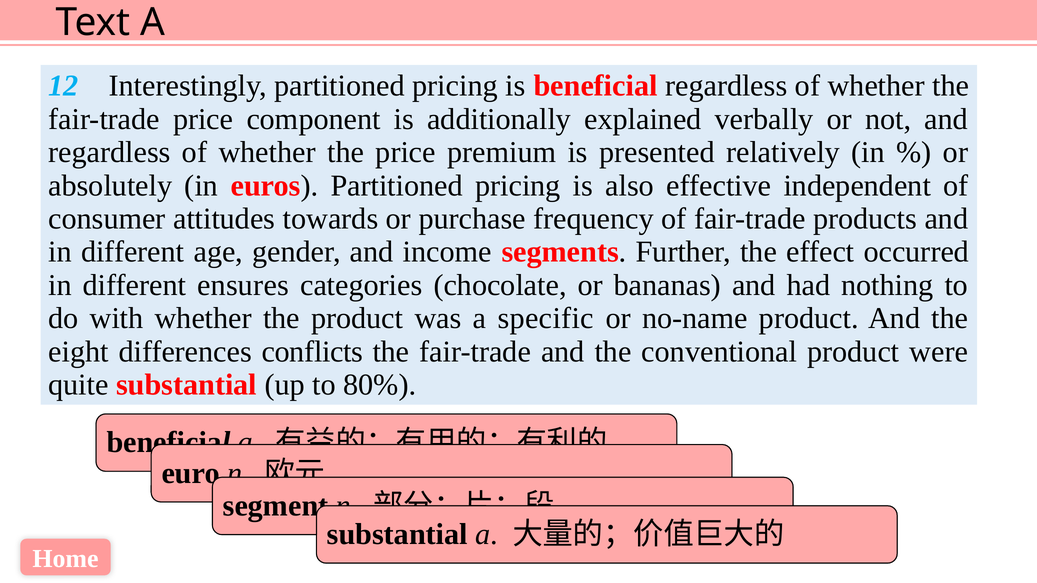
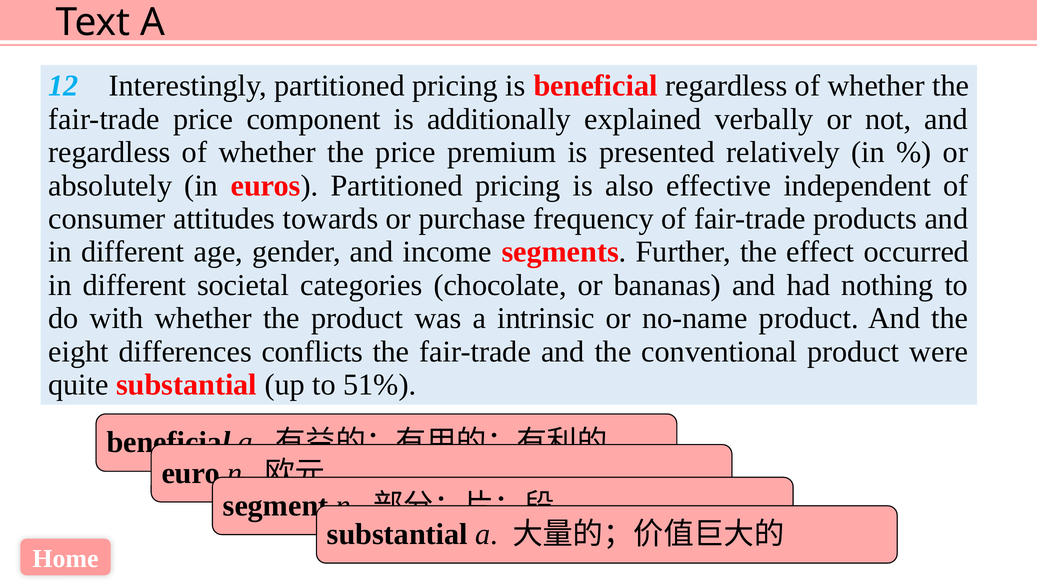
ensures: ensures -> societal
specific: specific -> intrinsic
80%: 80% -> 51%
